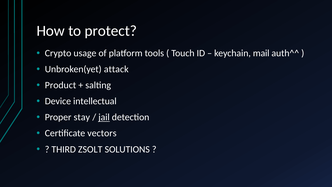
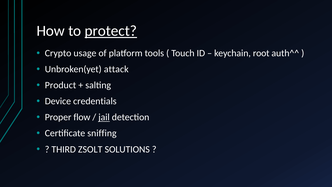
protect underline: none -> present
mail: mail -> root
intellectual: intellectual -> credentials
stay: stay -> flow
vectors: vectors -> sniffing
